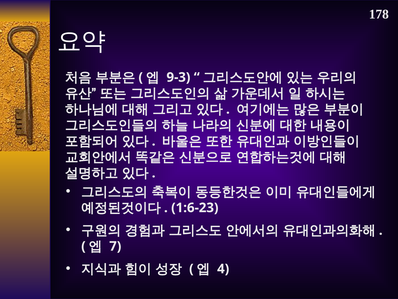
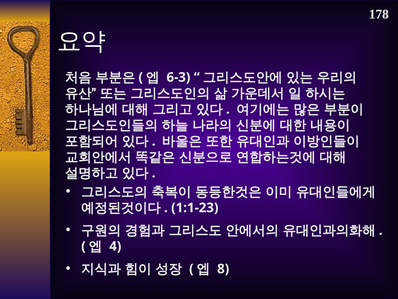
9-3: 9-3 -> 6-3
1:6-23: 1:6-23 -> 1:1-23
7: 7 -> 4
4: 4 -> 8
